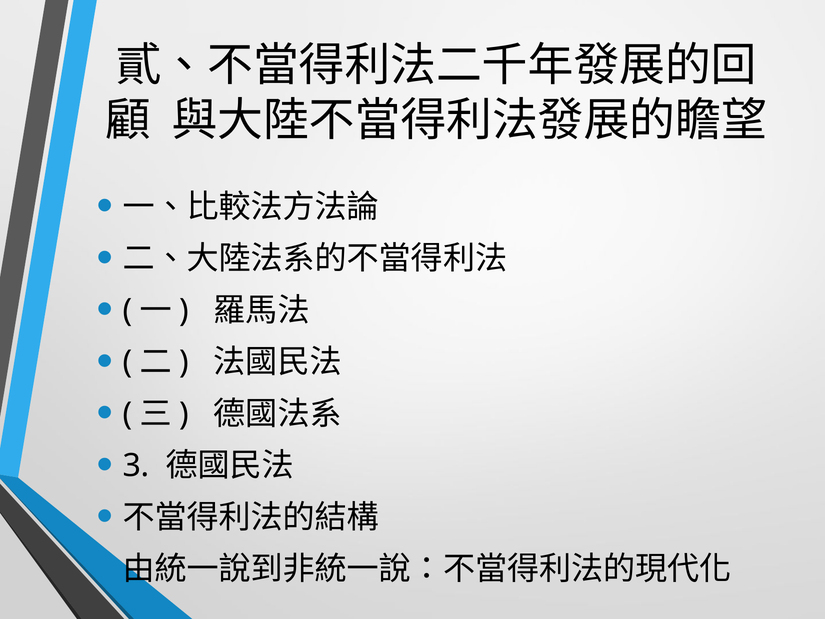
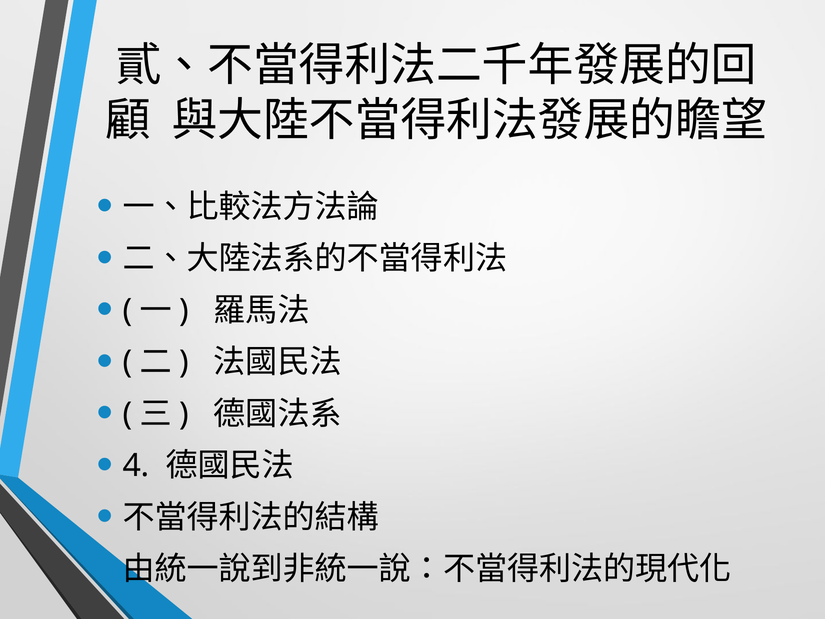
3: 3 -> 4
